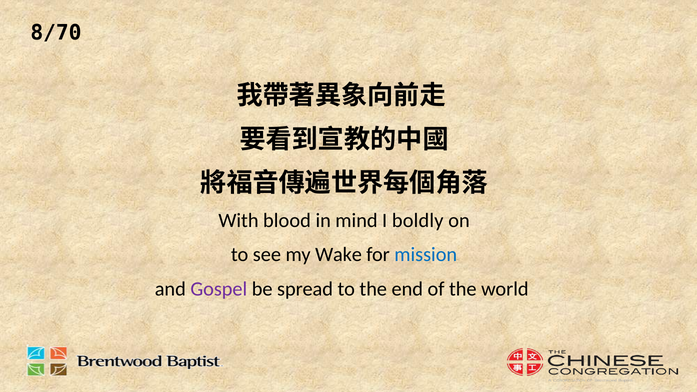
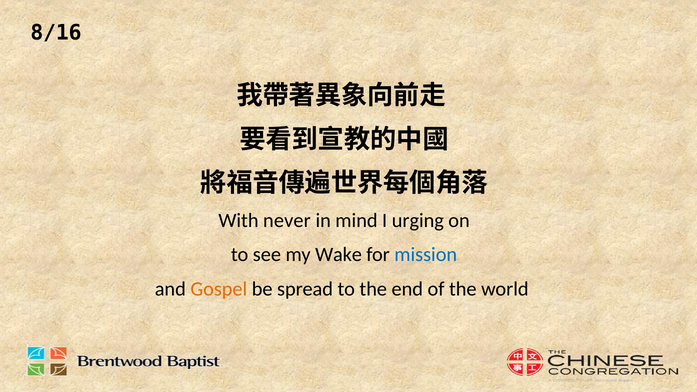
8/70: 8/70 -> 8/16
blood: blood -> never
boldly: boldly -> urging
Gospel colour: purple -> orange
